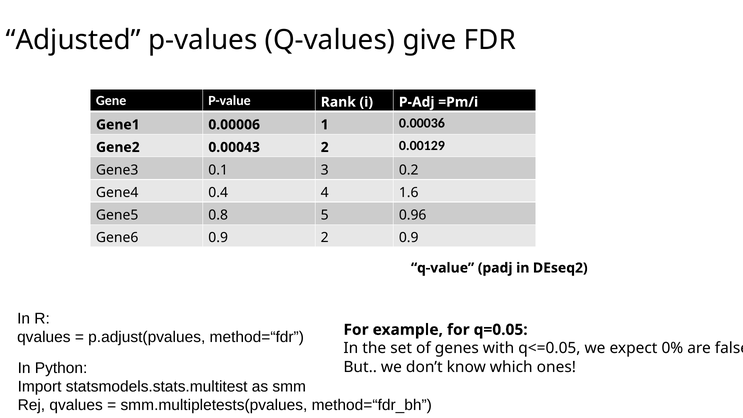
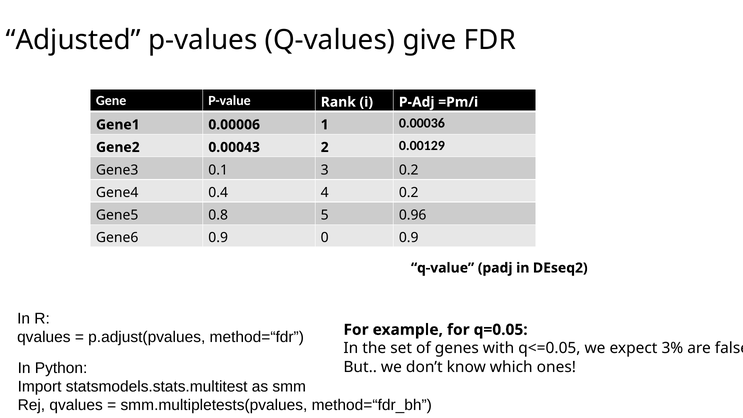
4 1.6: 1.6 -> 0.2
0.9 2: 2 -> 0
0%: 0% -> 3%
